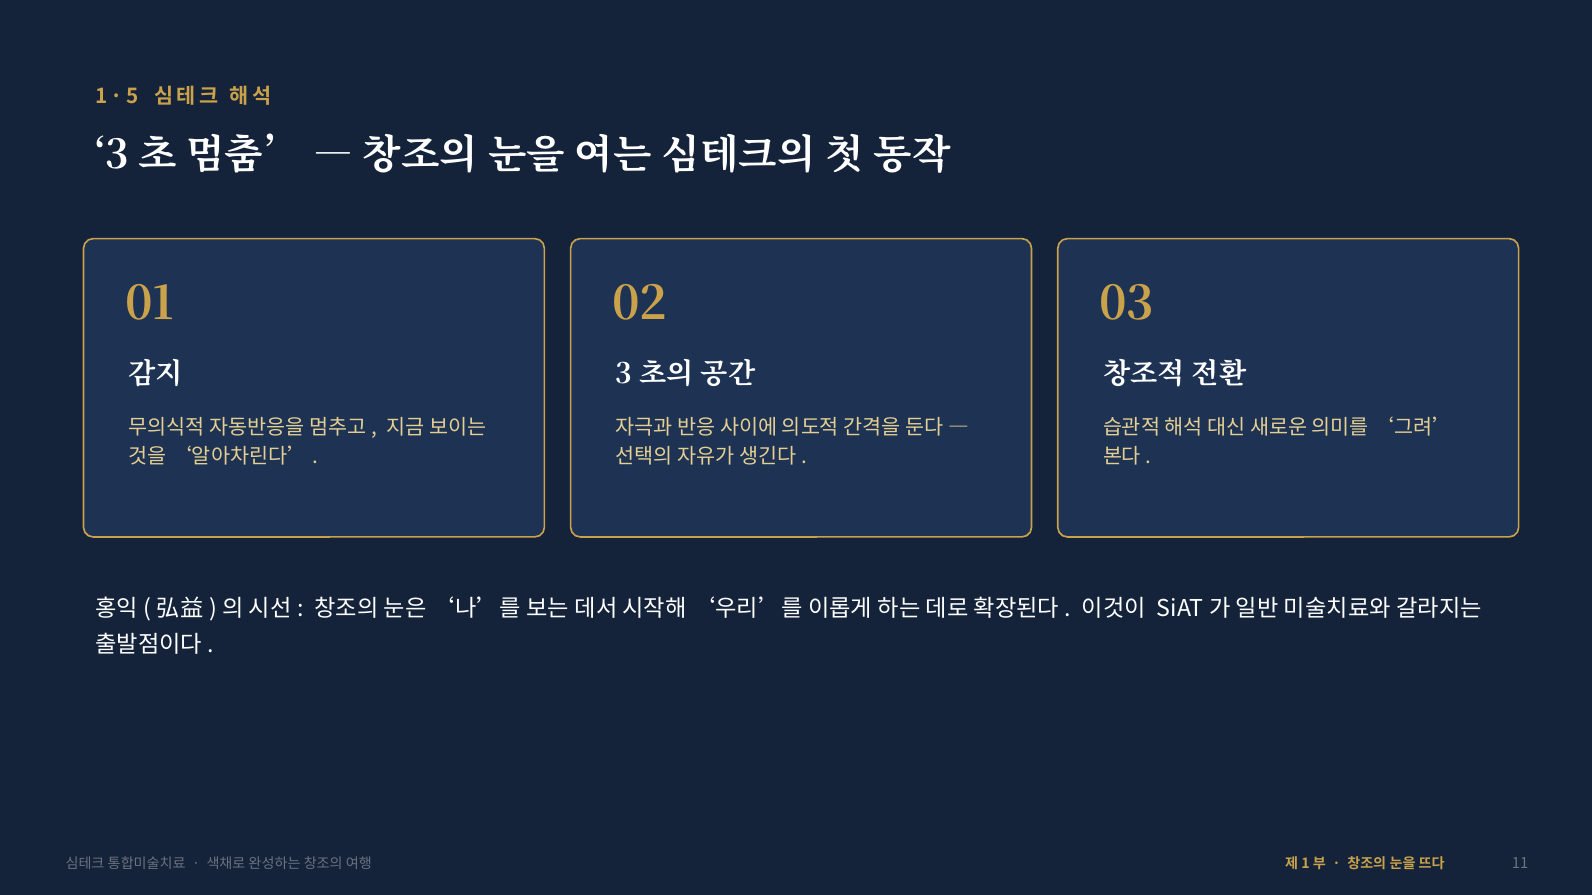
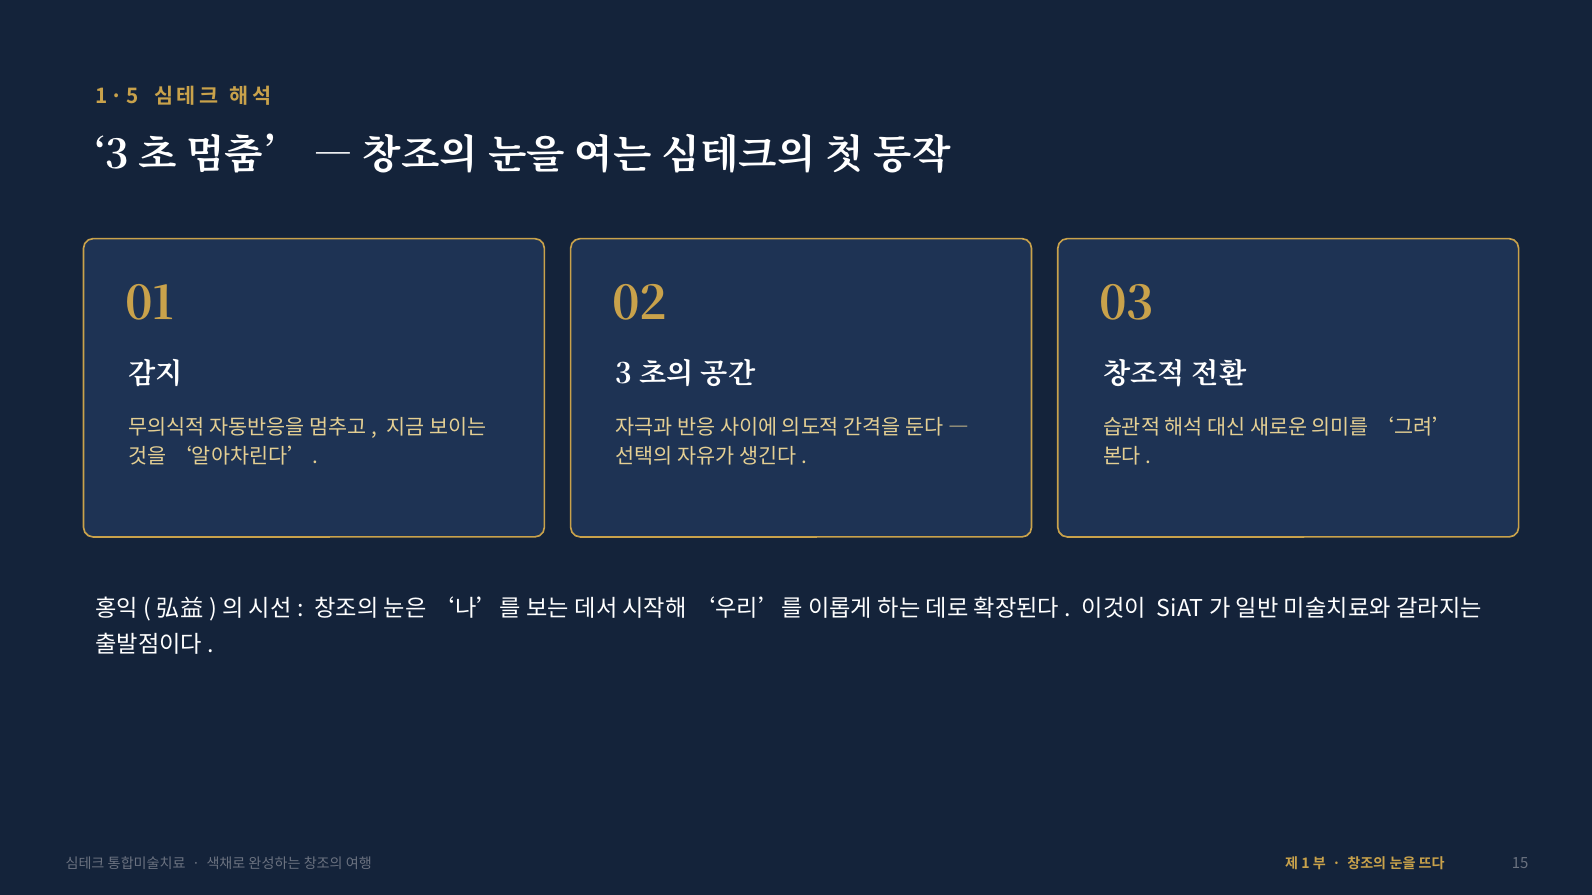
11: 11 -> 15
